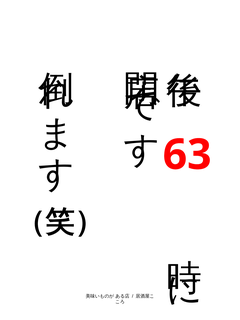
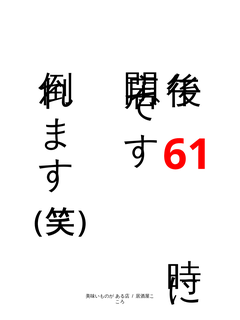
63: 63 -> 61
